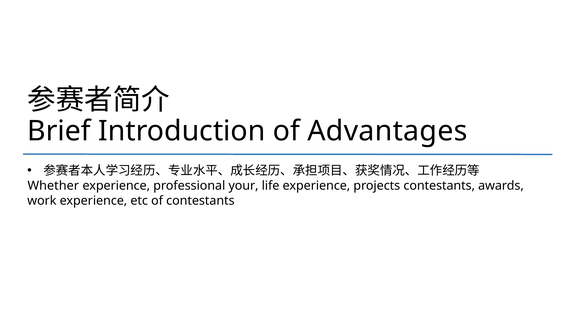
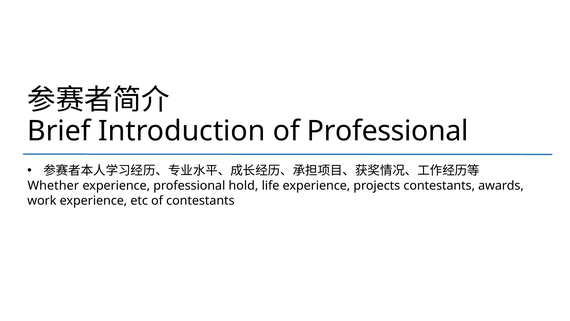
of Advantages: Advantages -> Professional
your: your -> hold
